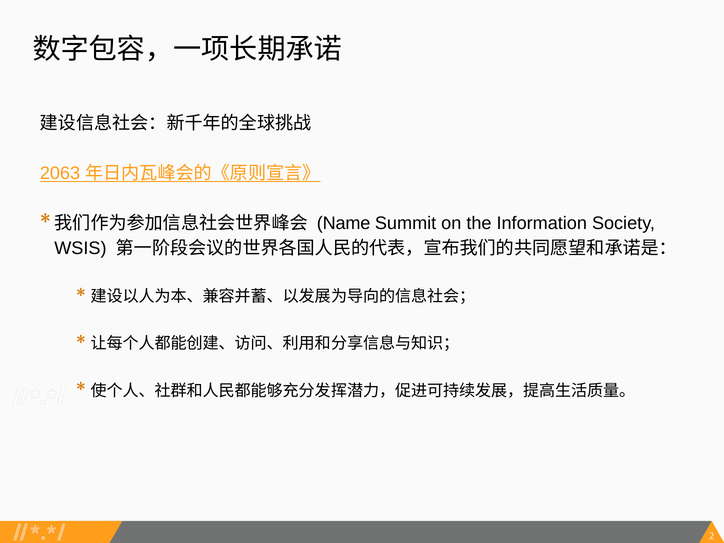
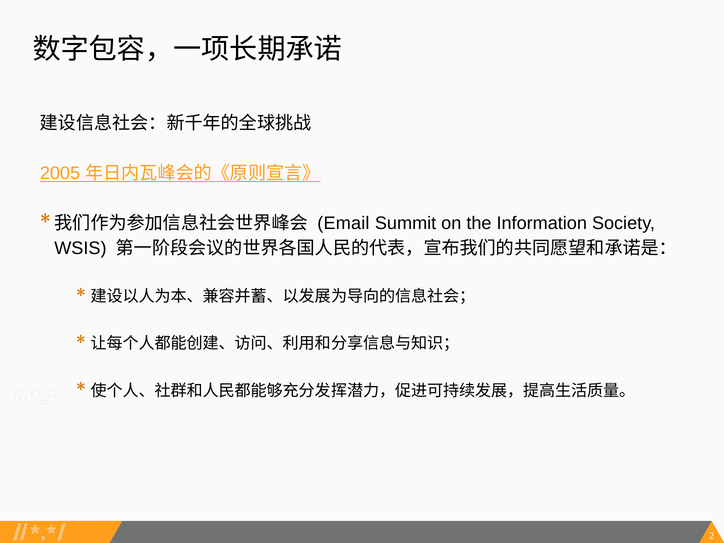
2063: 2063 -> 2005
Name: Name -> Email
